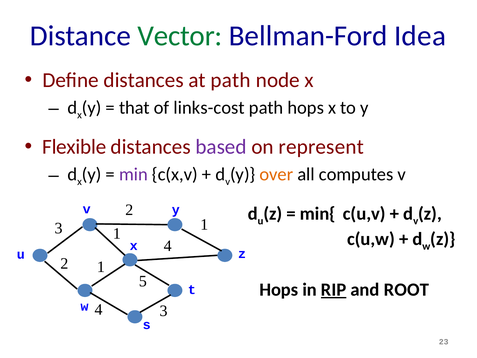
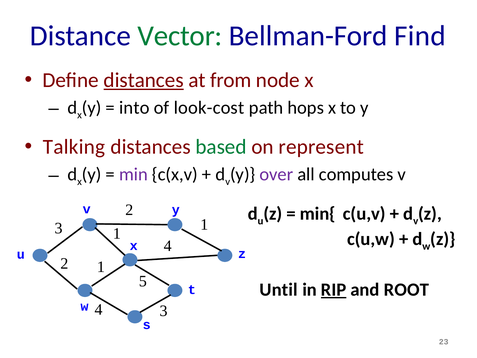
Idea: Idea -> Find
distances at (144, 80) underline: none -> present
at path: path -> from
that: that -> into
links-cost: links-cost -> look-cost
Flexible: Flexible -> Talking
based colour: purple -> green
over colour: orange -> purple
Hops at (279, 290): Hops -> Until
